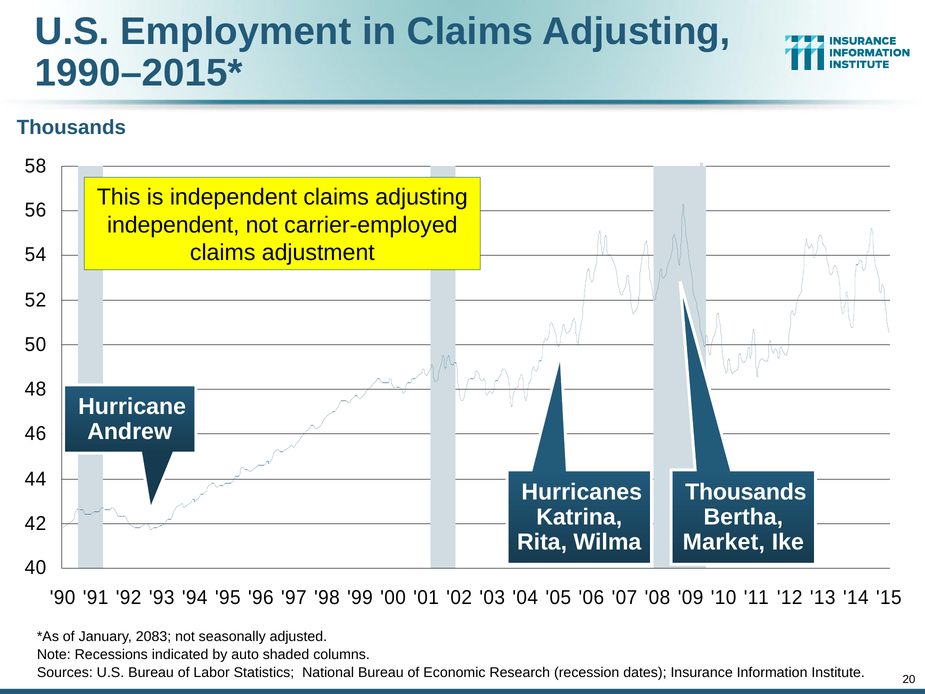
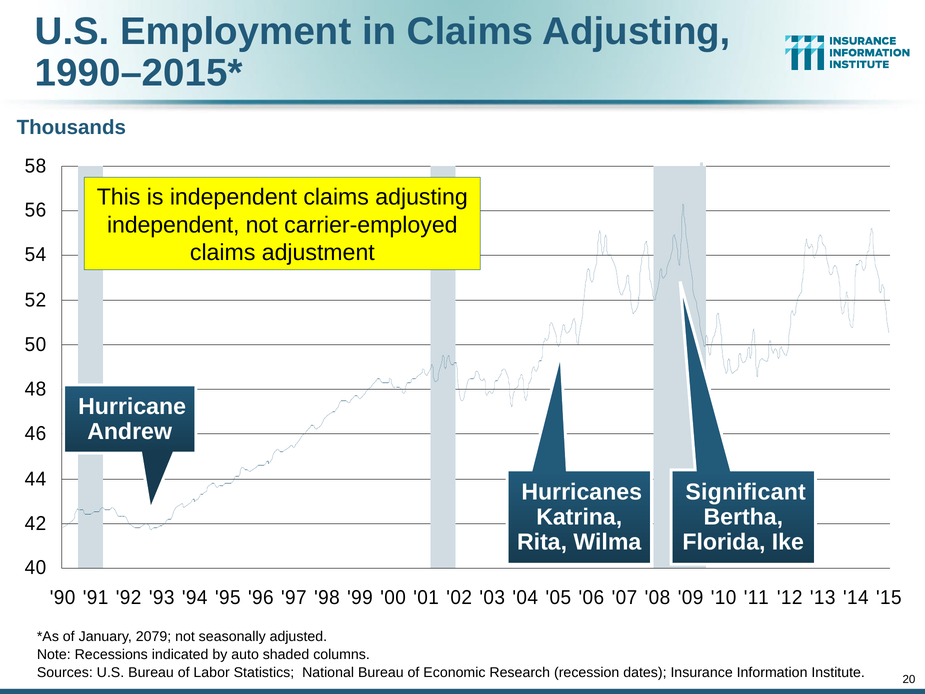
Thousands at (746, 492): Thousands -> Significant
Market: Market -> Florida
2083: 2083 -> 2079
